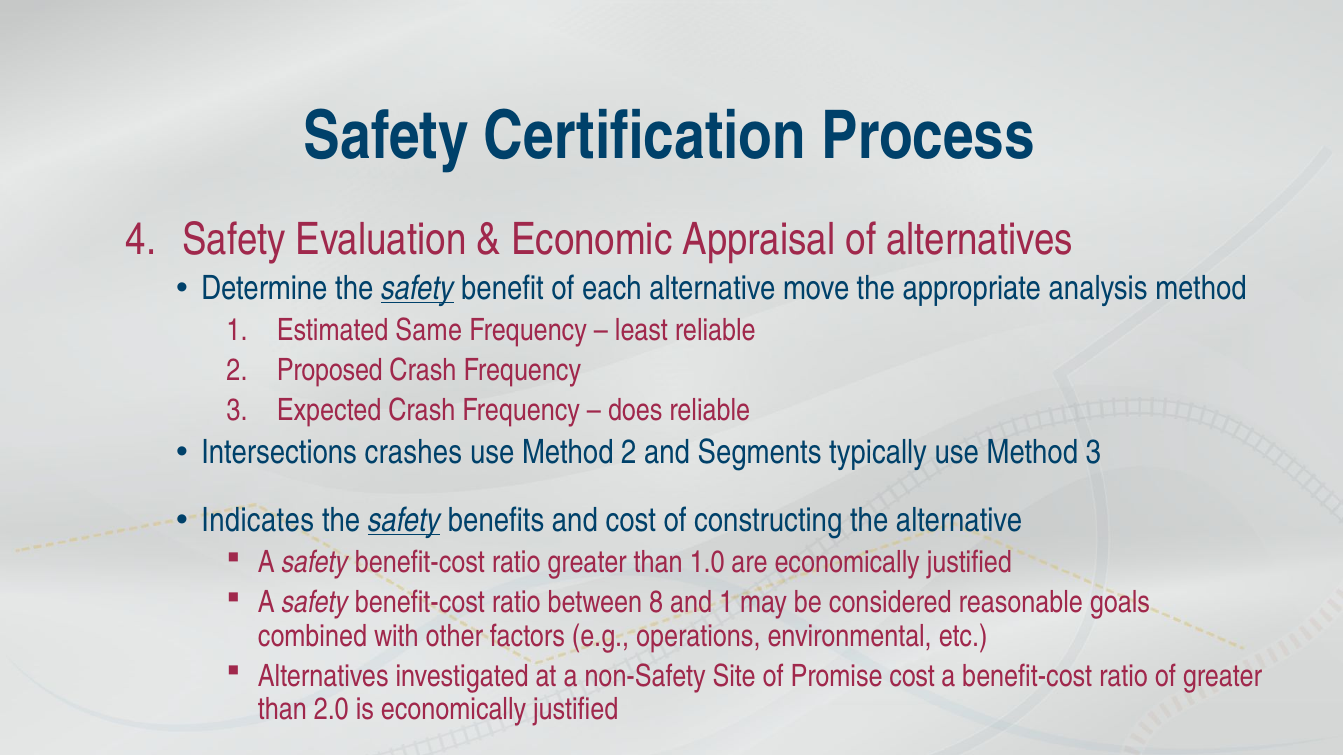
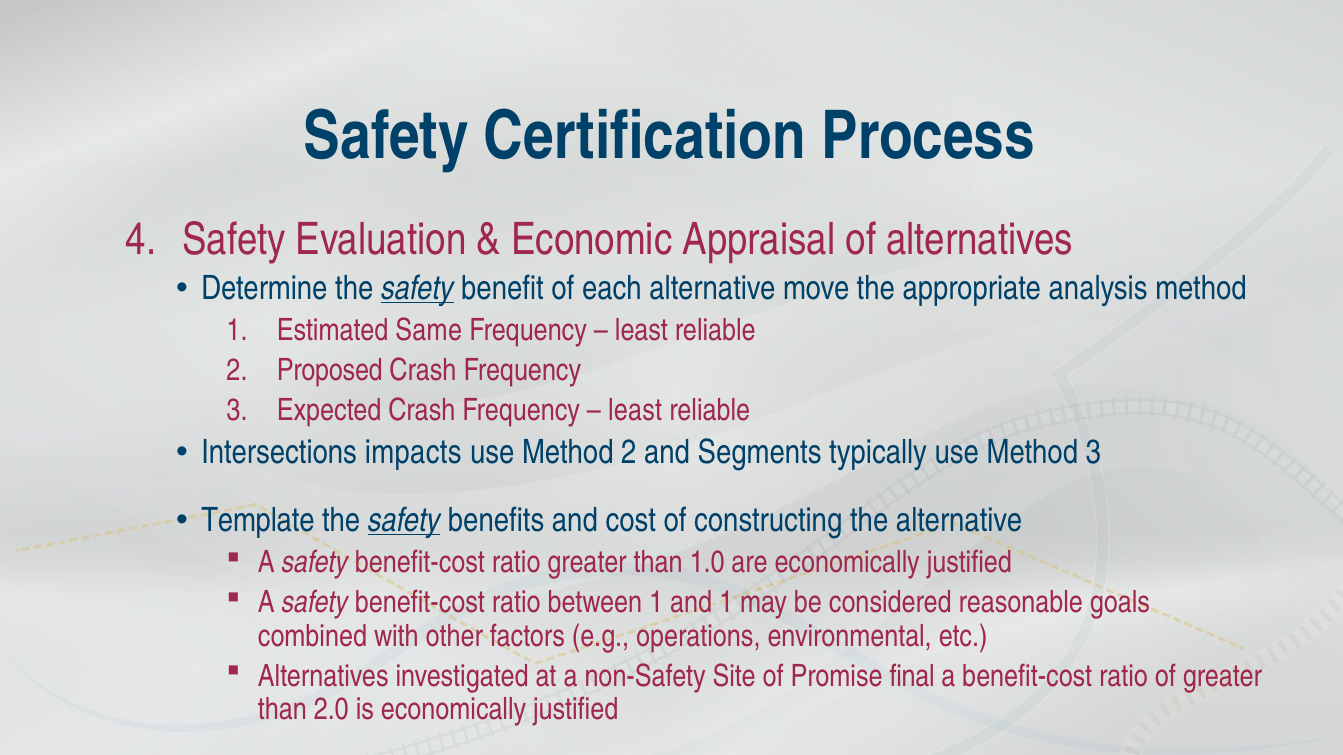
does at (635, 411): does -> least
crashes: crashes -> impacts
Indicates: Indicates -> Template
between 8: 8 -> 1
Promise cost: cost -> final
